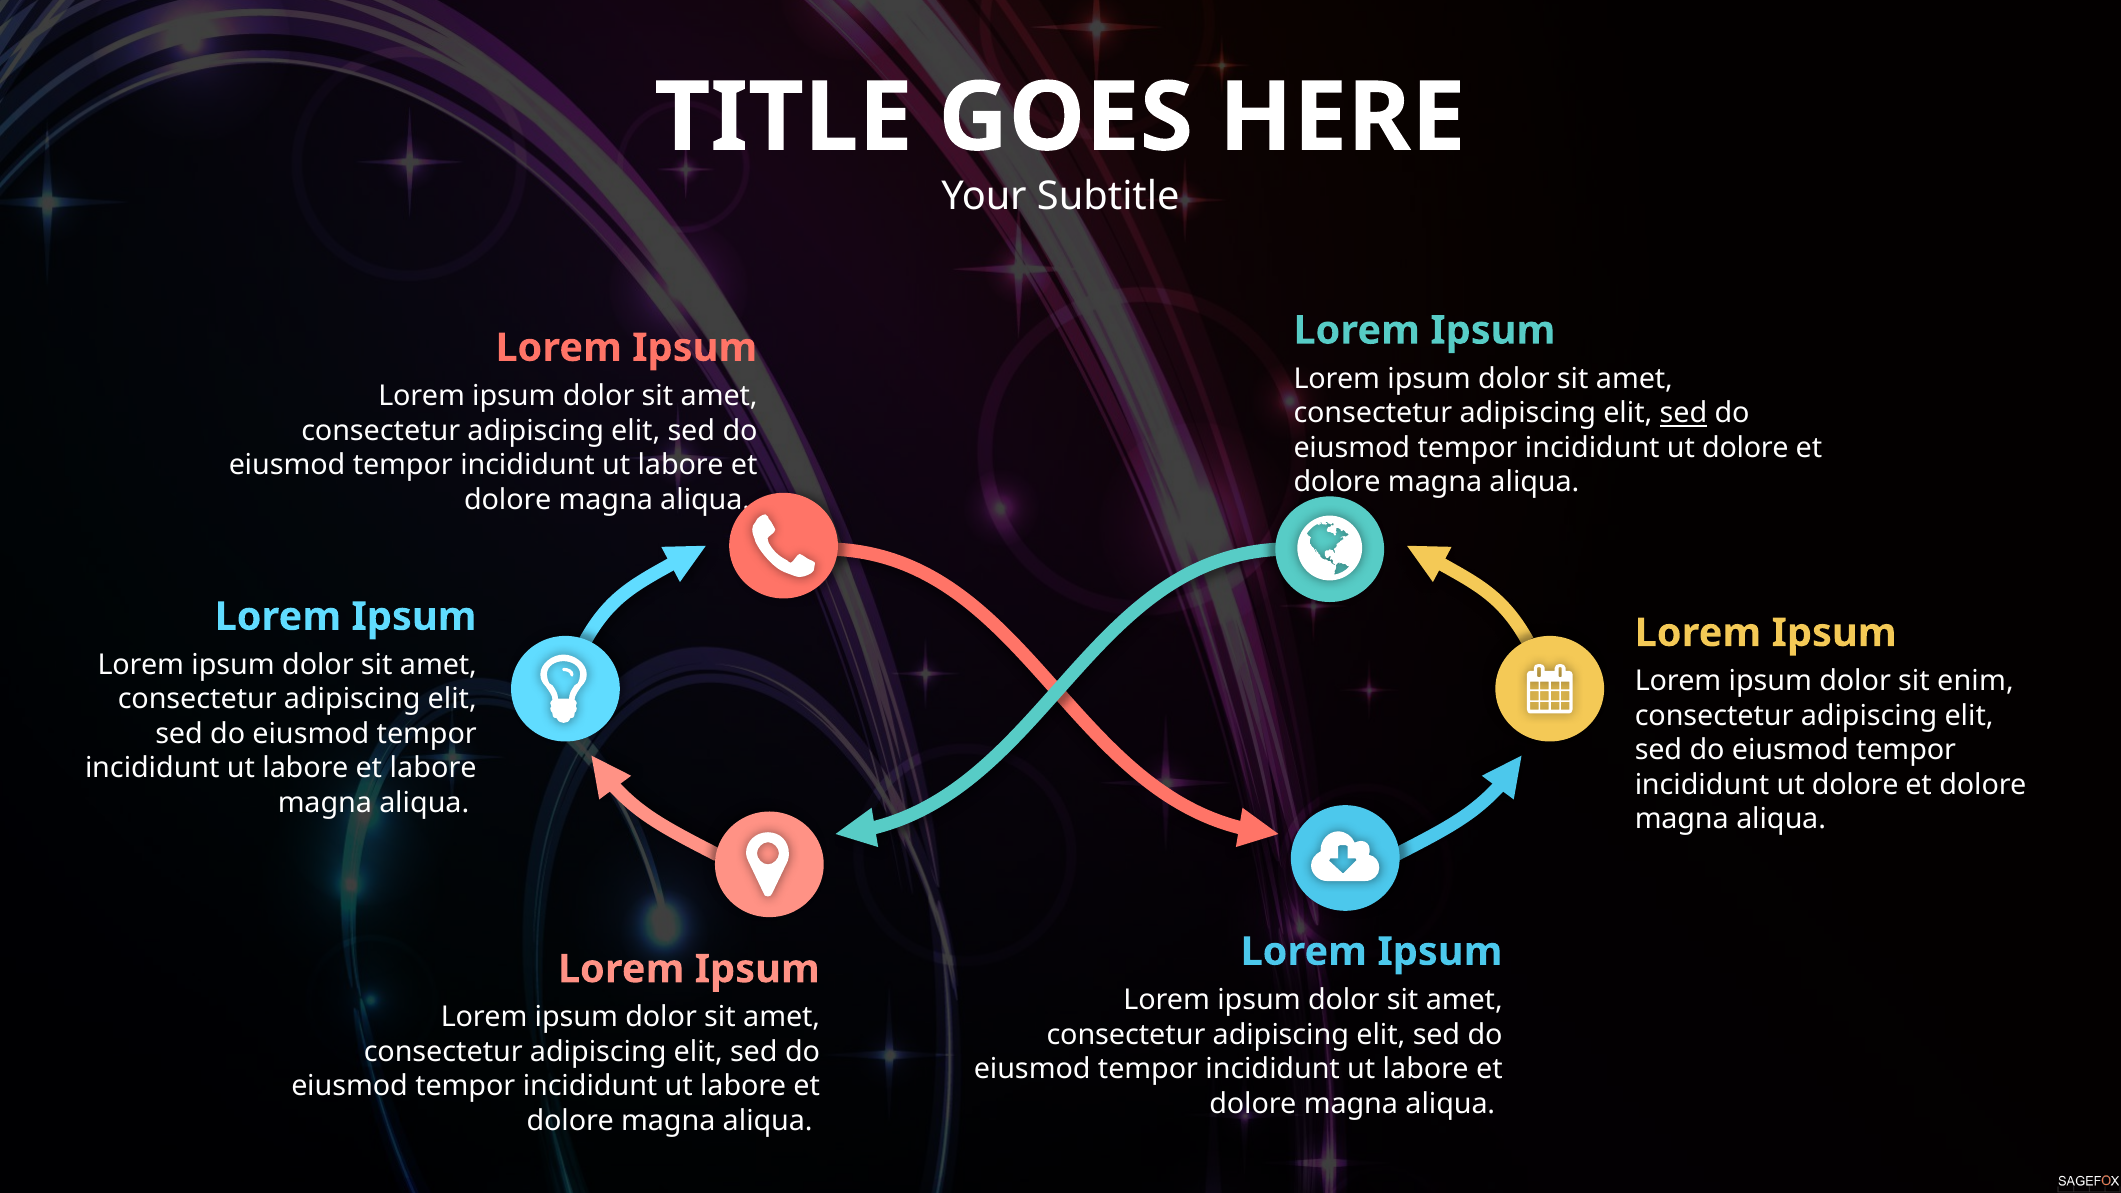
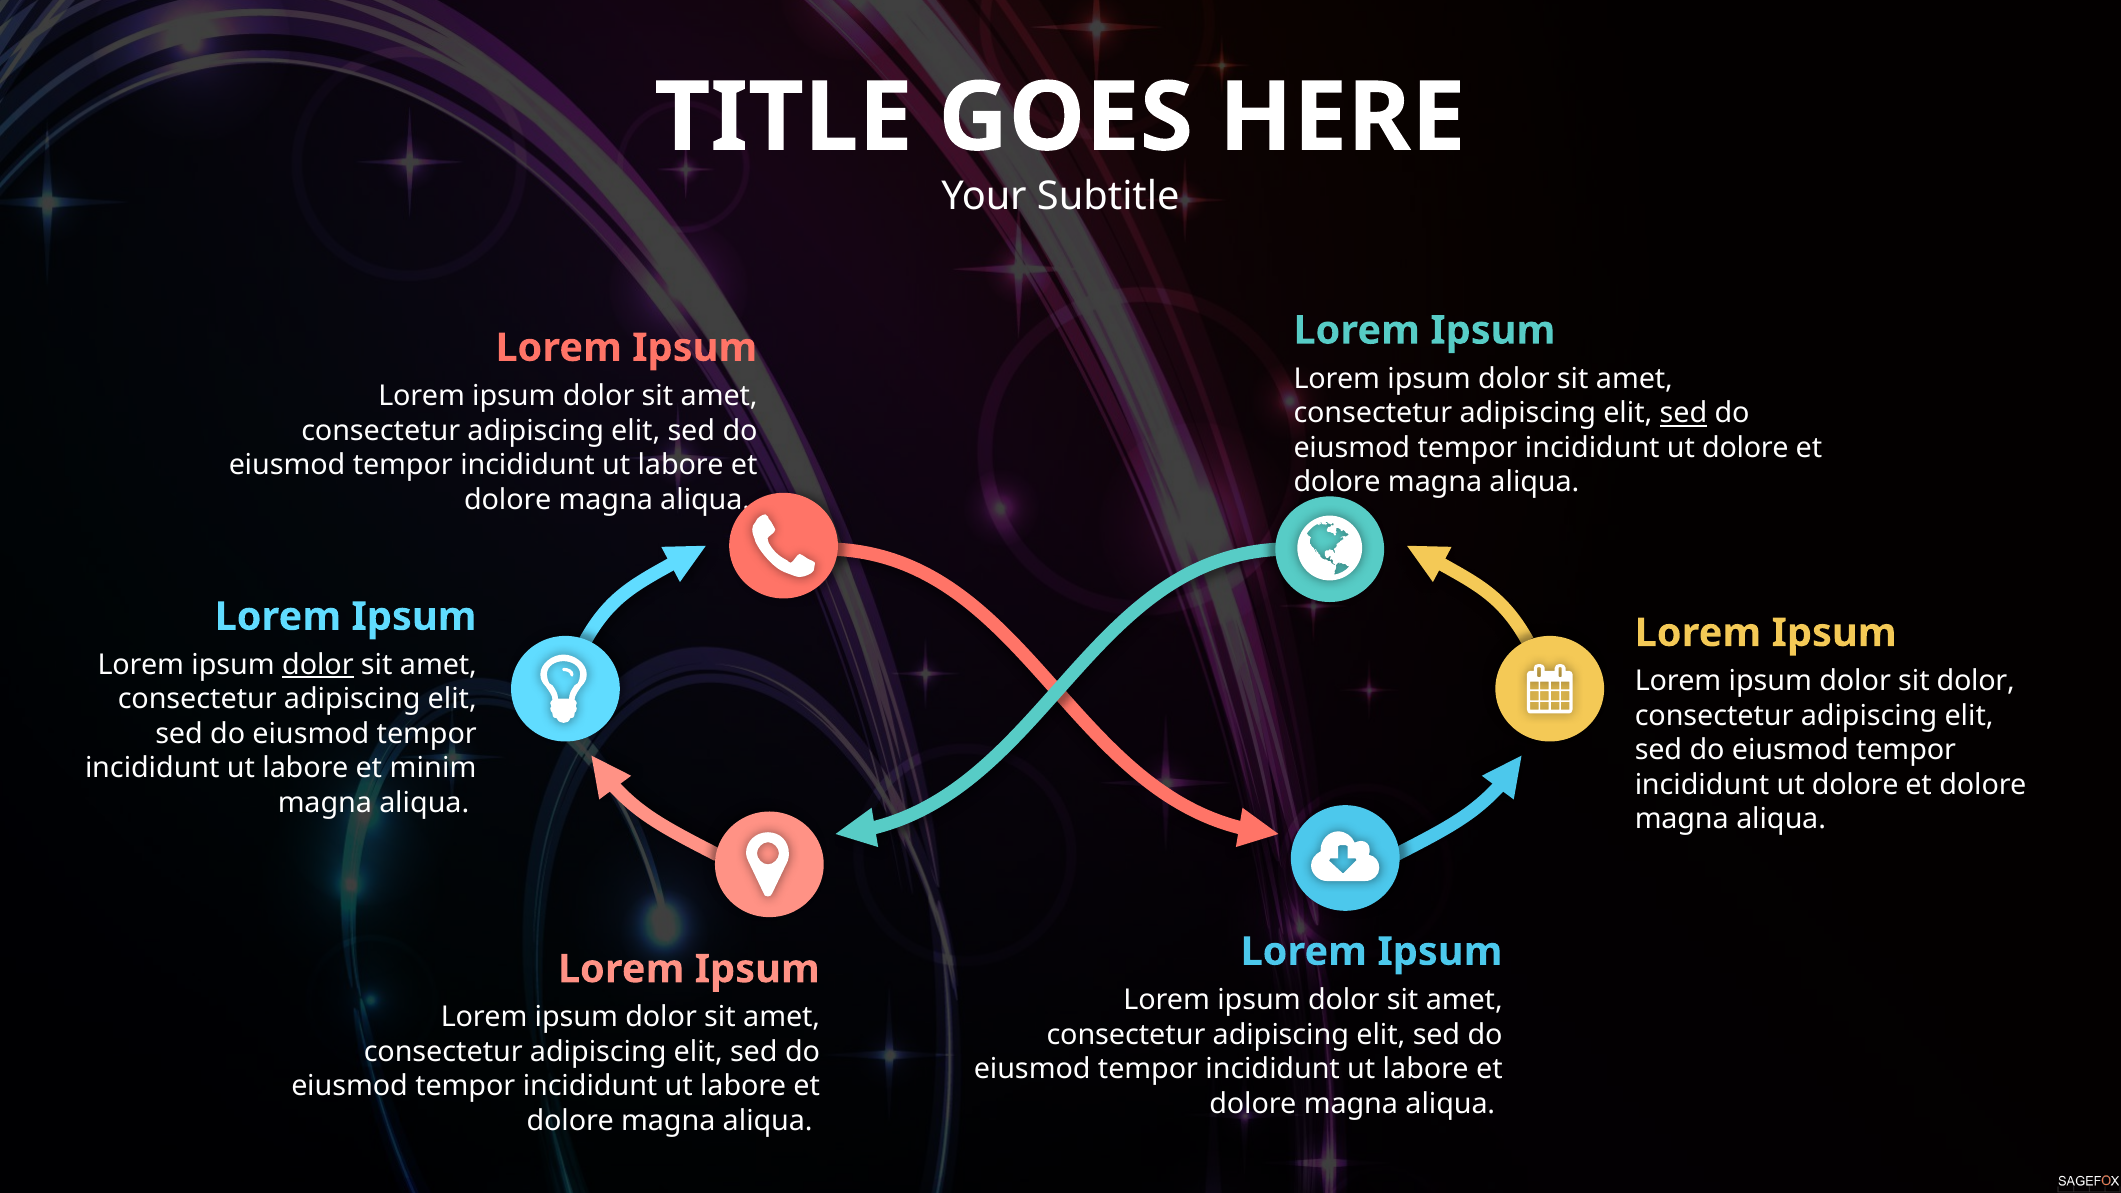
dolor at (318, 665) underline: none -> present
sit enim: enim -> dolor
et labore: labore -> minim
